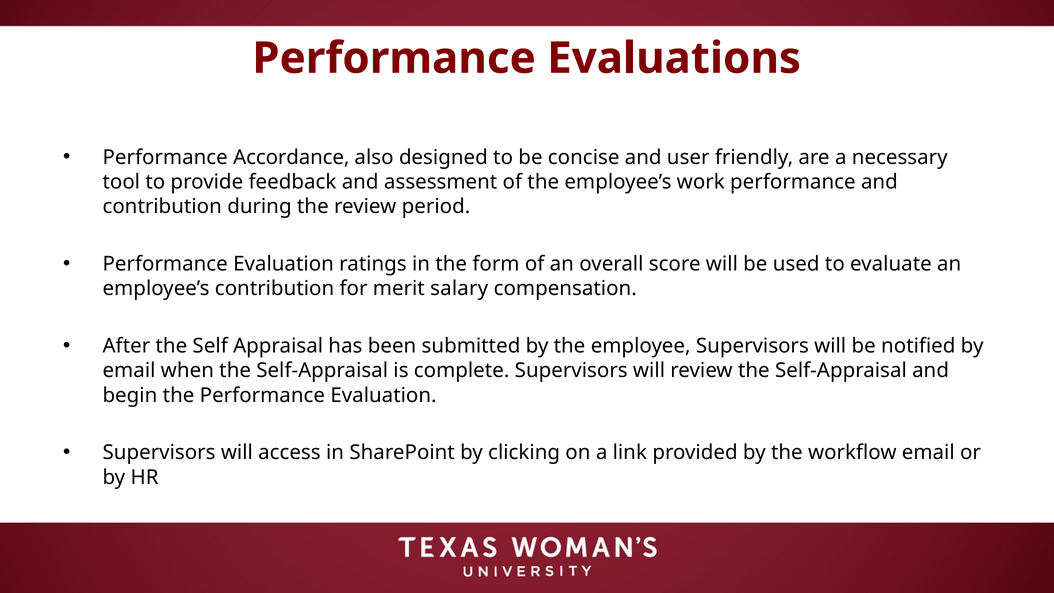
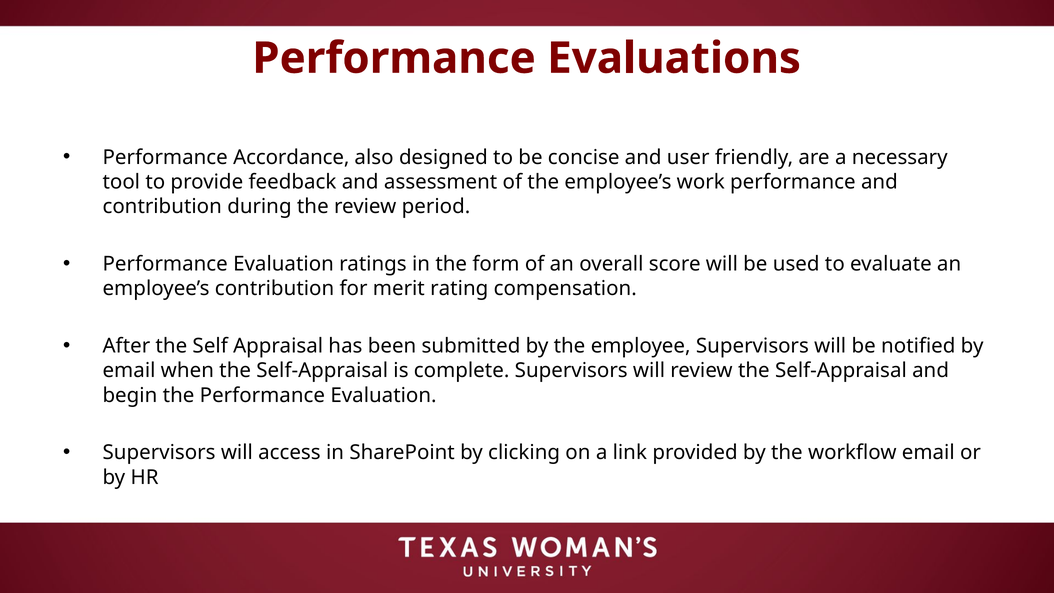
salary: salary -> rating
